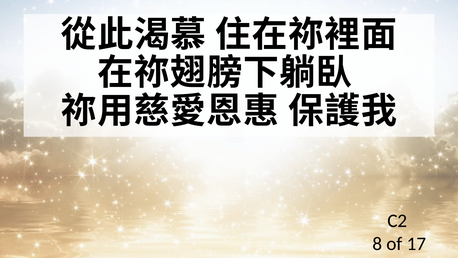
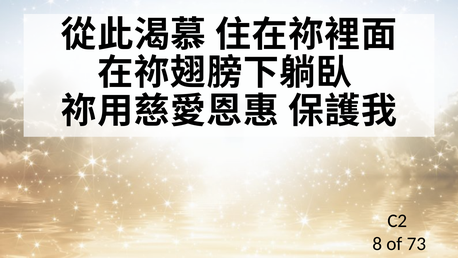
17: 17 -> 73
